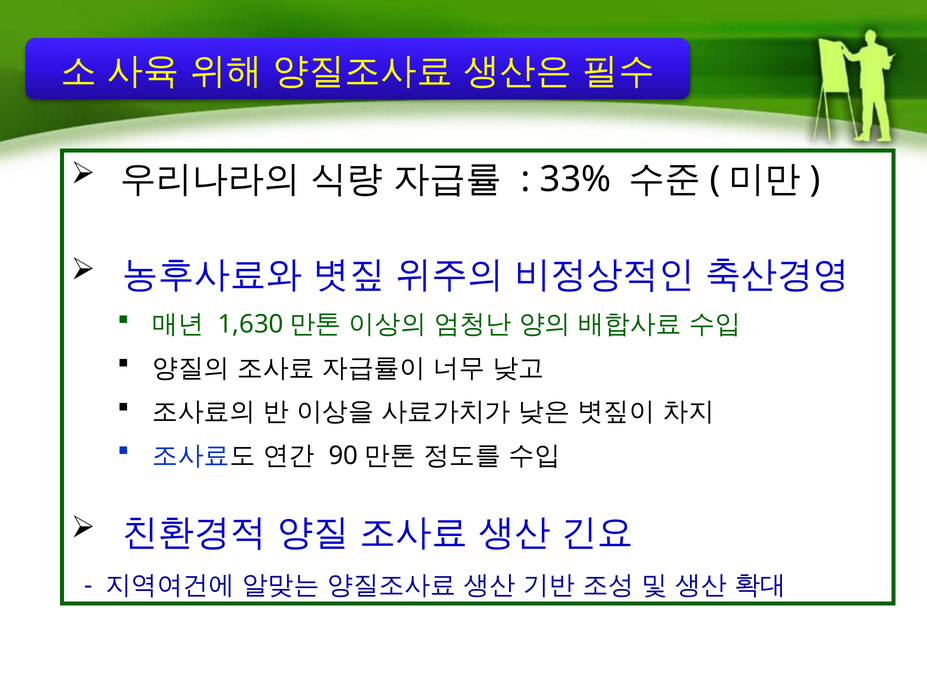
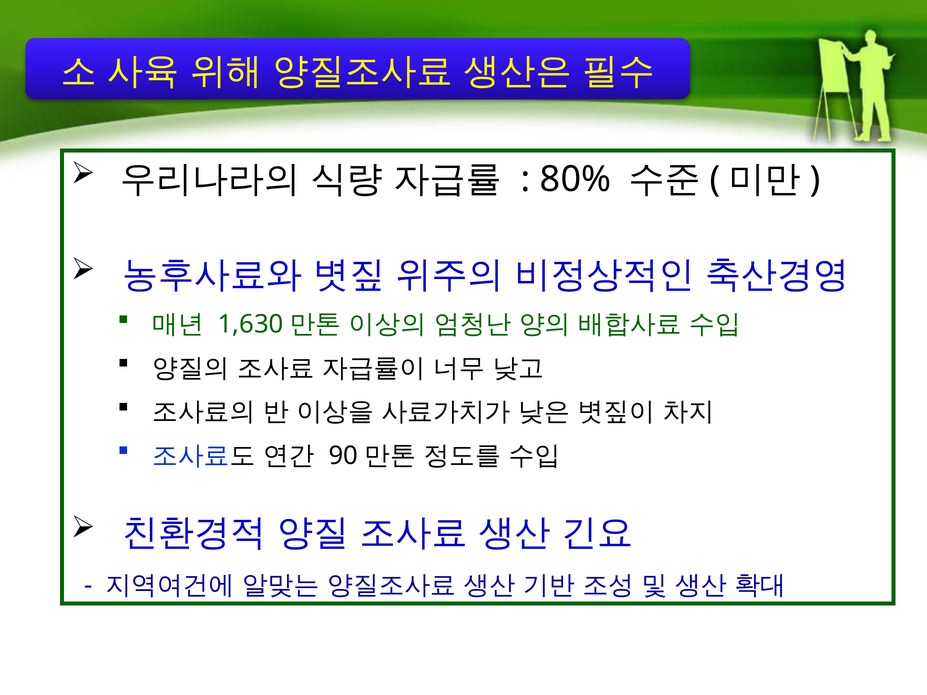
33%: 33% -> 80%
